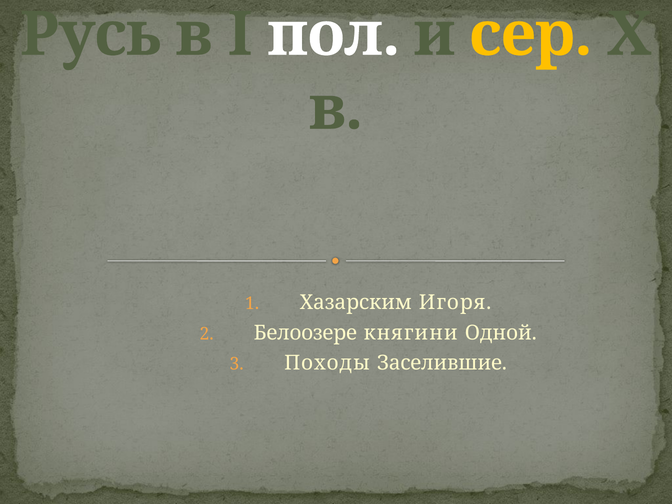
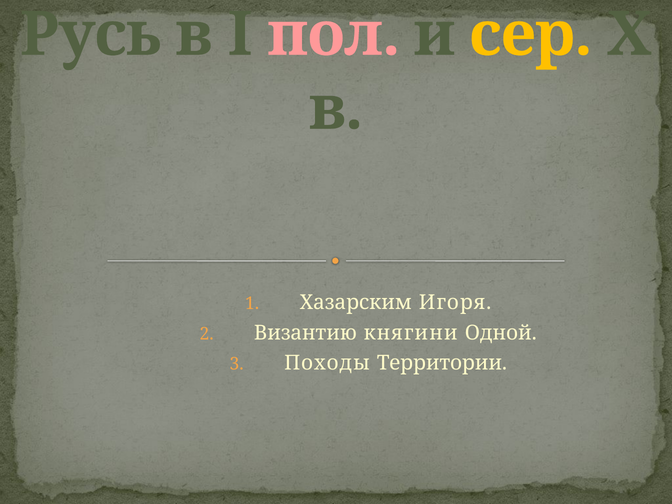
пол colour: white -> pink
Белоозере: Белоозере -> Византию
Заселившие: Заселившие -> Территории
